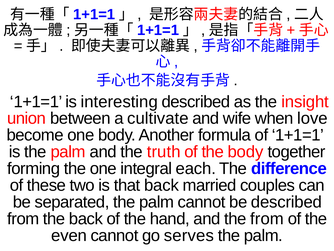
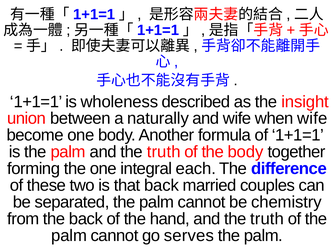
interesting: interesting -> wholeness
cultivate: cultivate -> naturally
when love: love -> wife
be described: described -> chemistry
hand and the from: from -> truth
even at (69, 235): even -> palm
